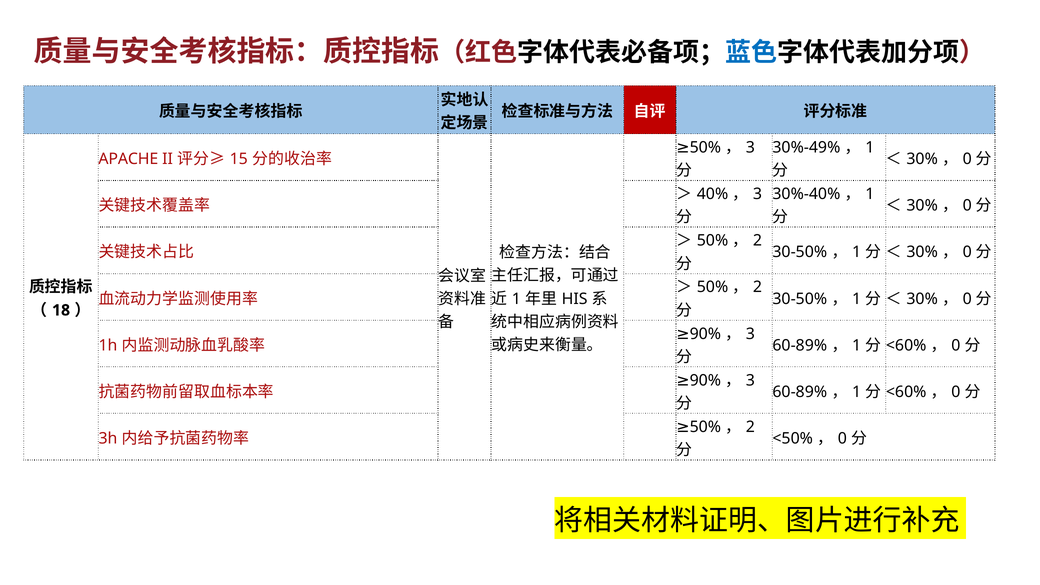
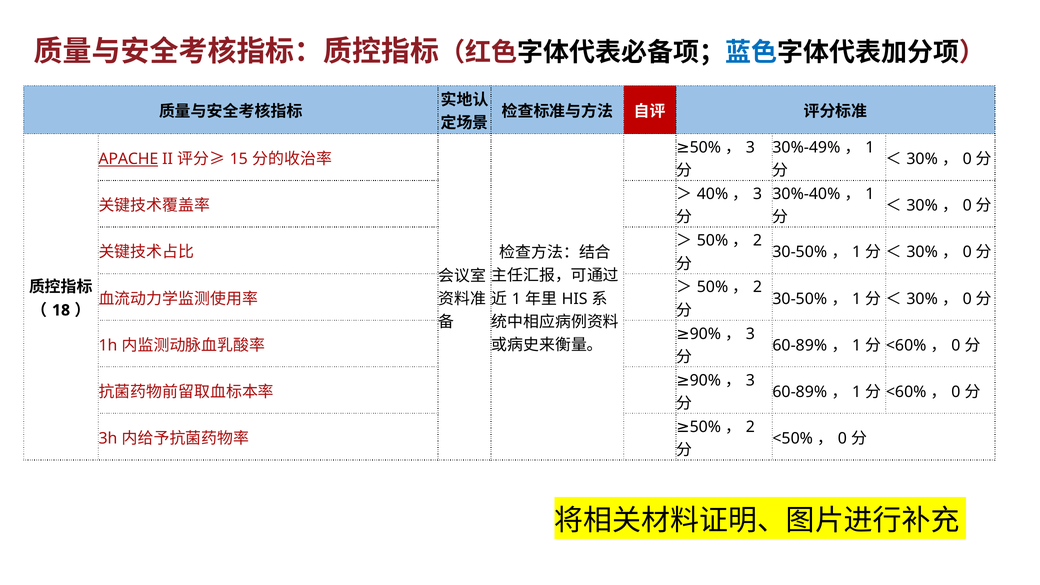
APACHE underline: none -> present
